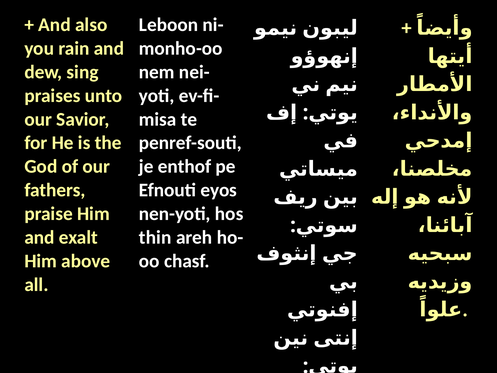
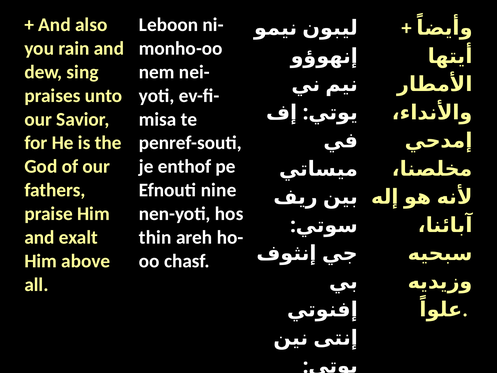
eyos: eyos -> nine
